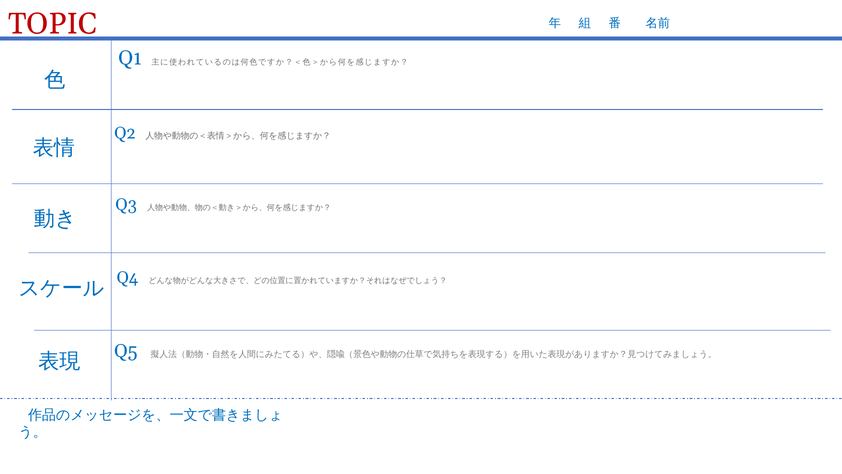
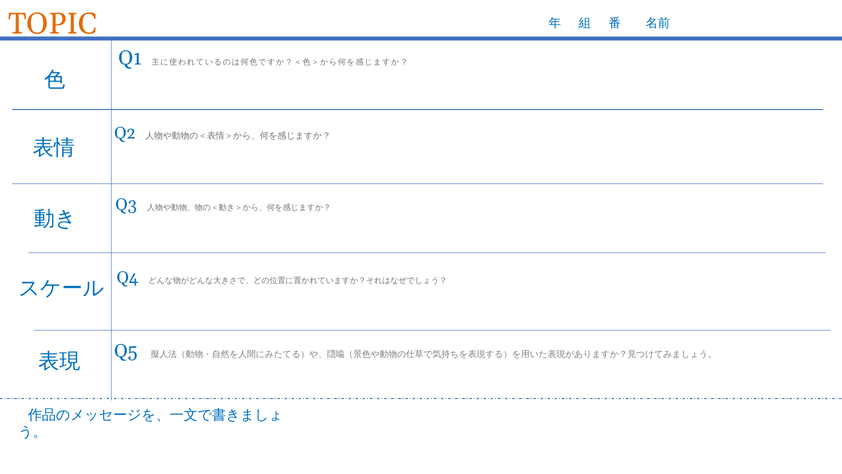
TOPIC colour: red -> orange
